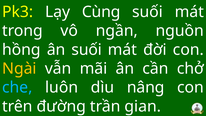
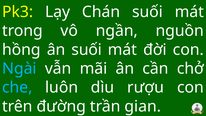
Cùng: Cùng -> Chán
Ngài colour: yellow -> light blue
nâng: nâng -> rượu
